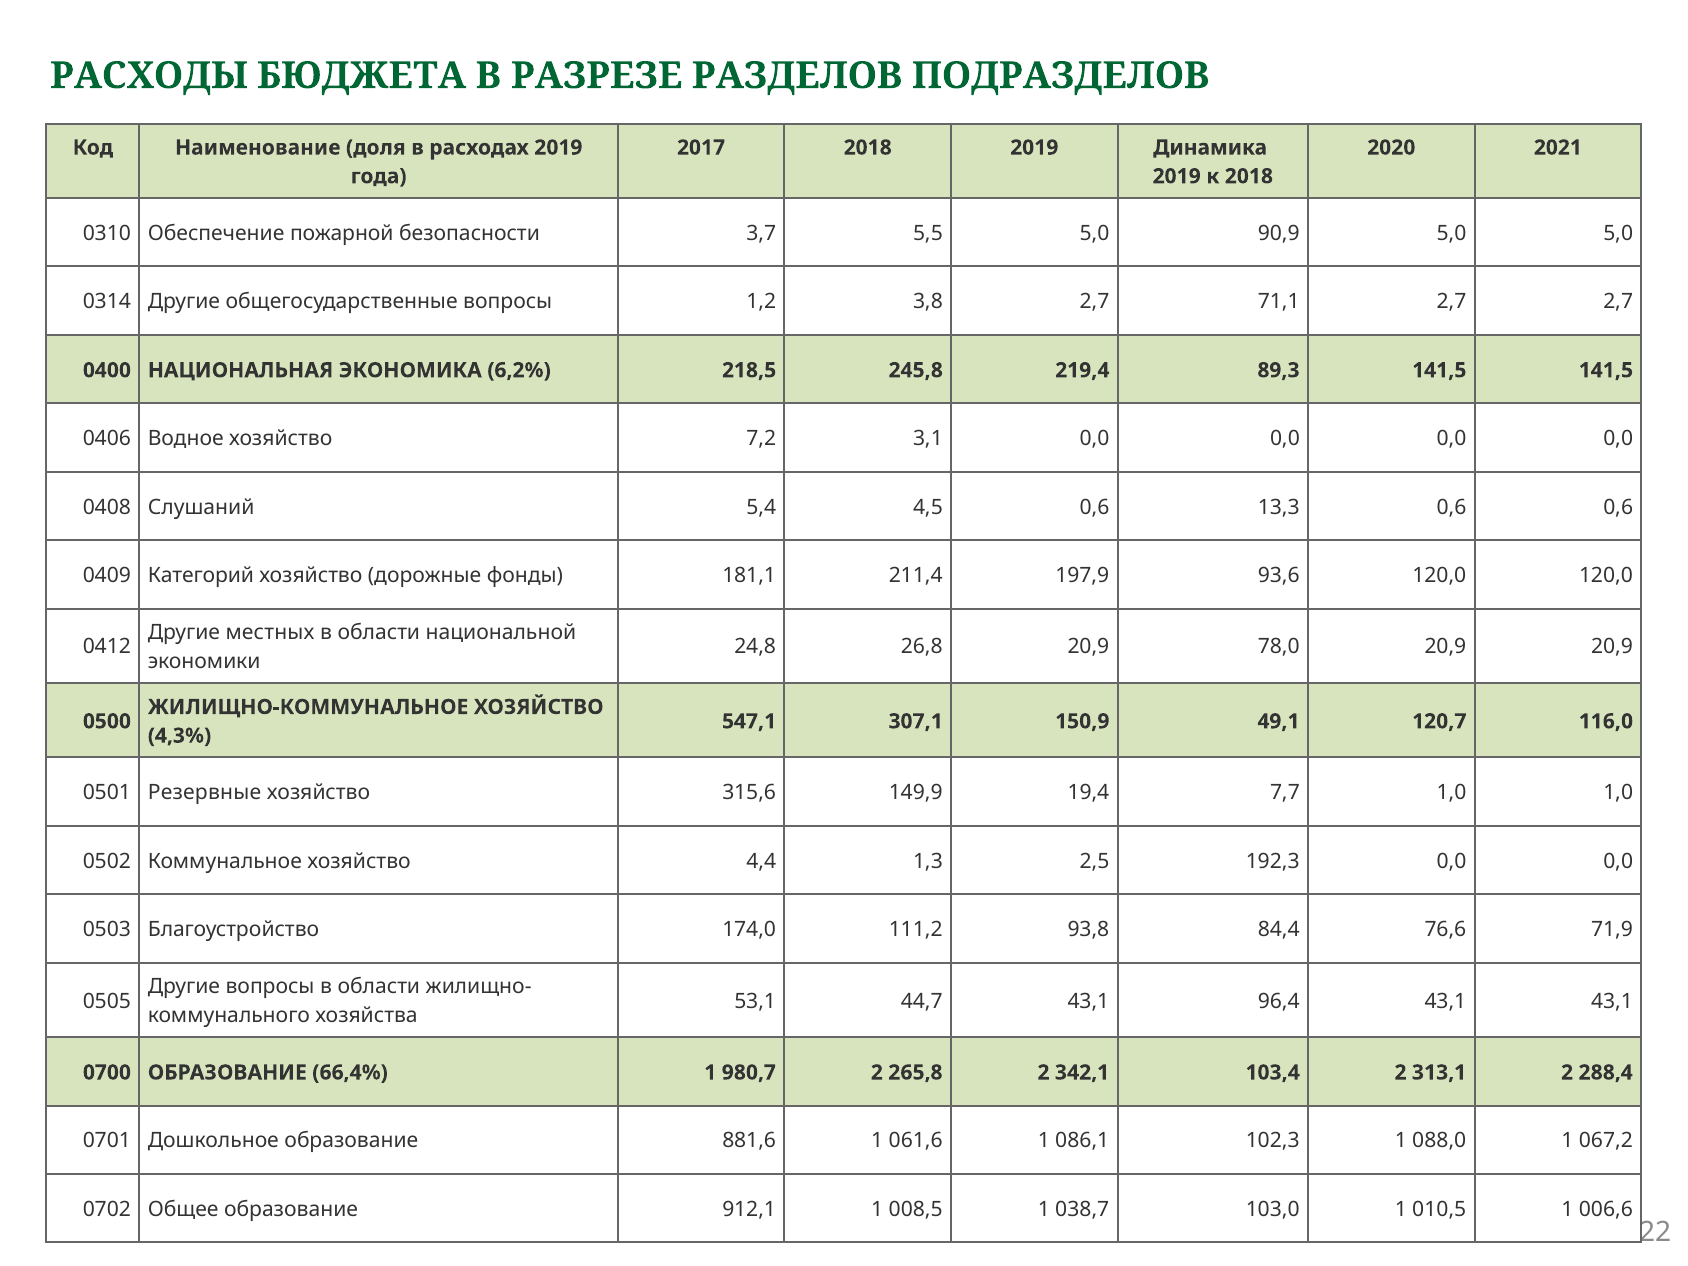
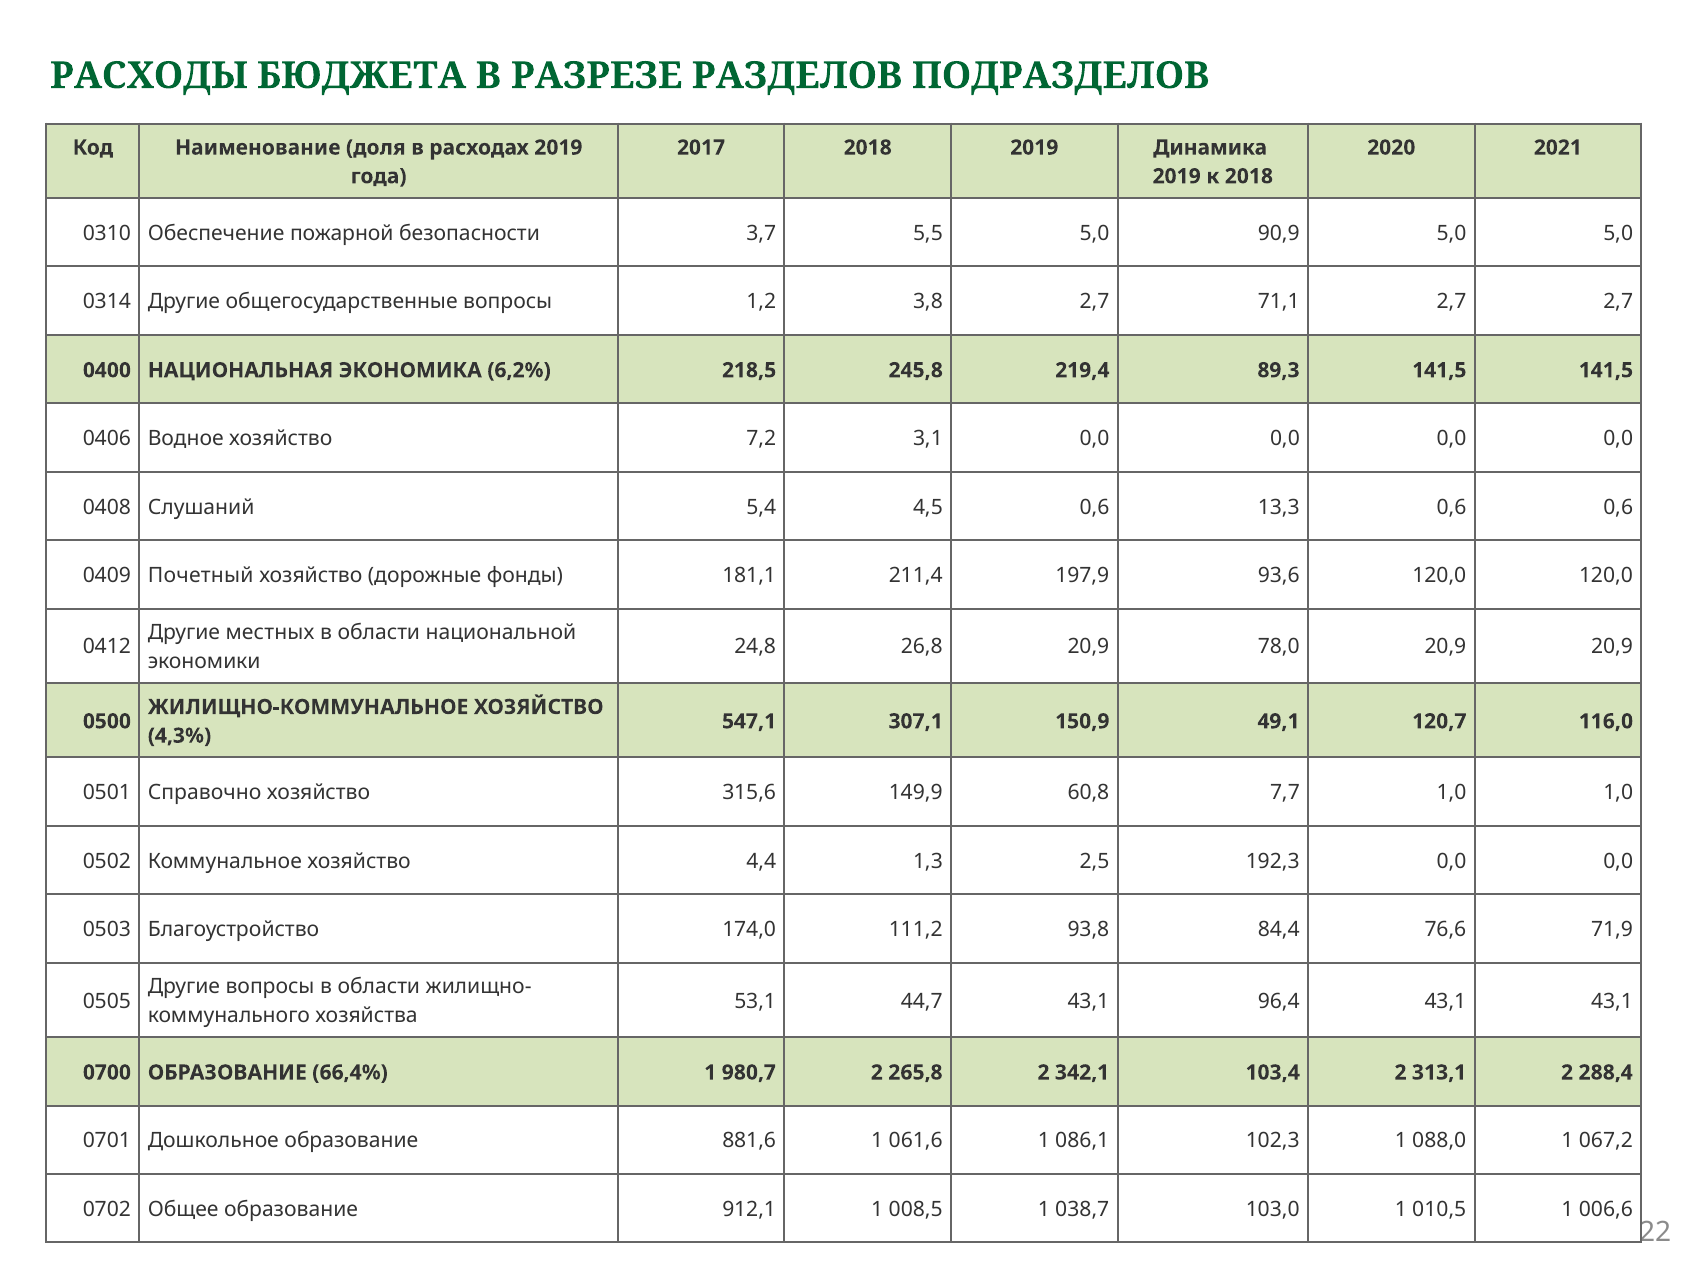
Категорий: Категорий -> Почетный
Резервные: Резервные -> Справочно
19,4: 19,4 -> 60,8
